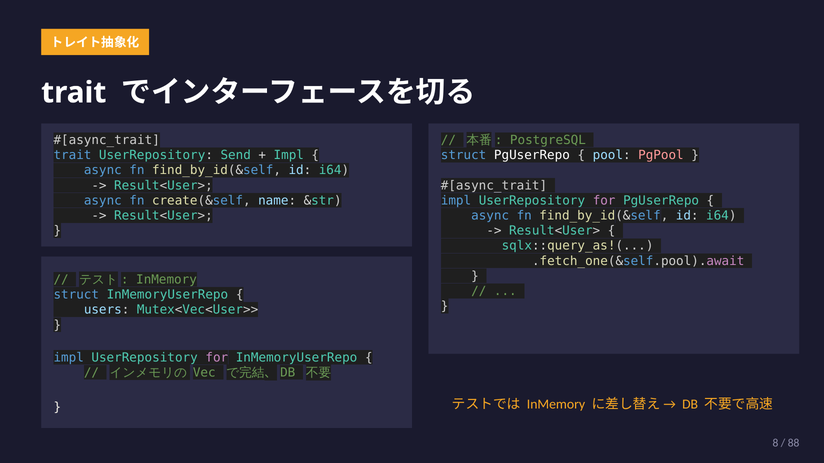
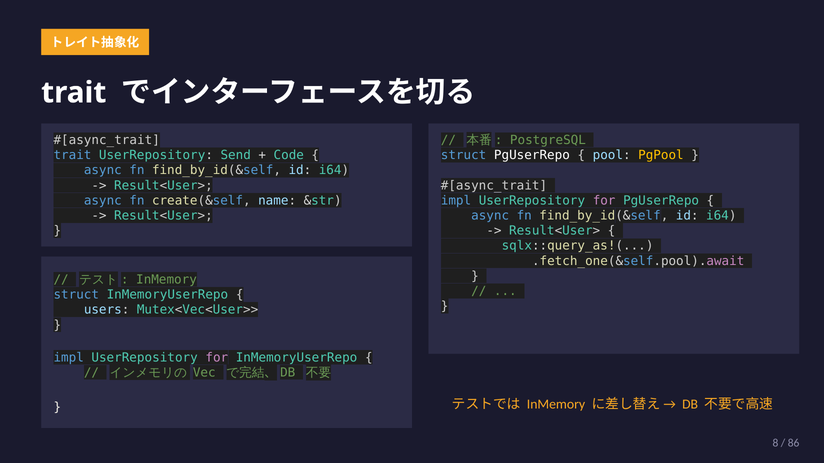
Impl at (289, 155): Impl -> Code
PgPool colour: pink -> yellow
88: 88 -> 86
